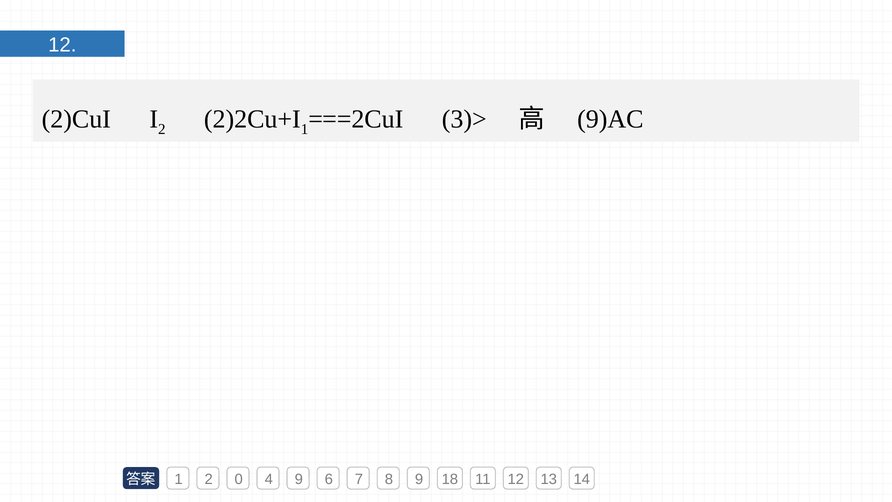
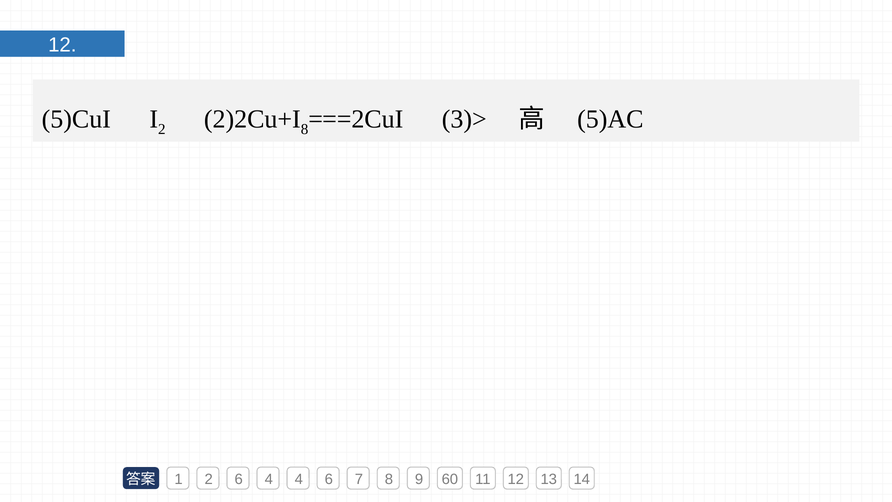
2)CuI: 2)CuI -> 5)CuI
1 at (305, 129): 1 -> 8
9)AC: 9)AC -> 5)AC
2 0: 0 -> 6
4 9: 9 -> 4
18: 18 -> 60
